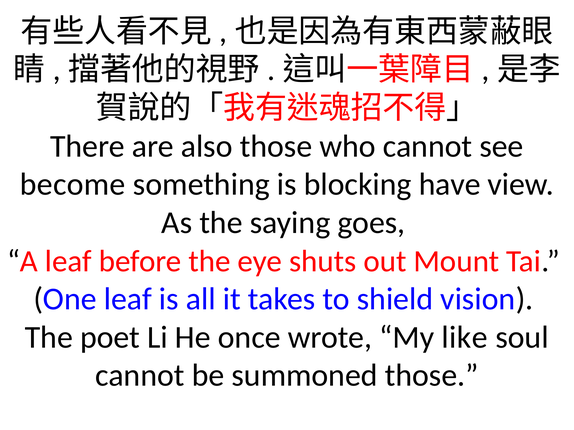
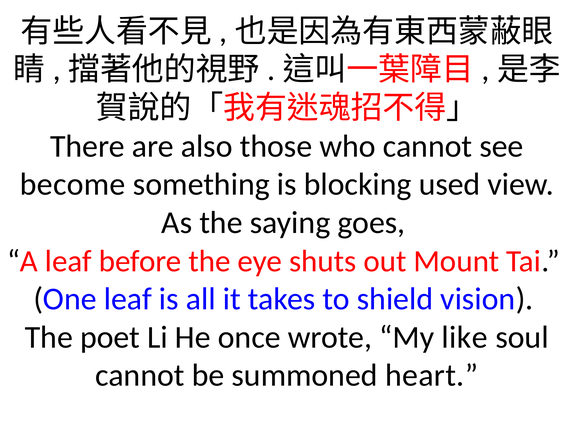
have: have -> used
summoned those: those -> heart
